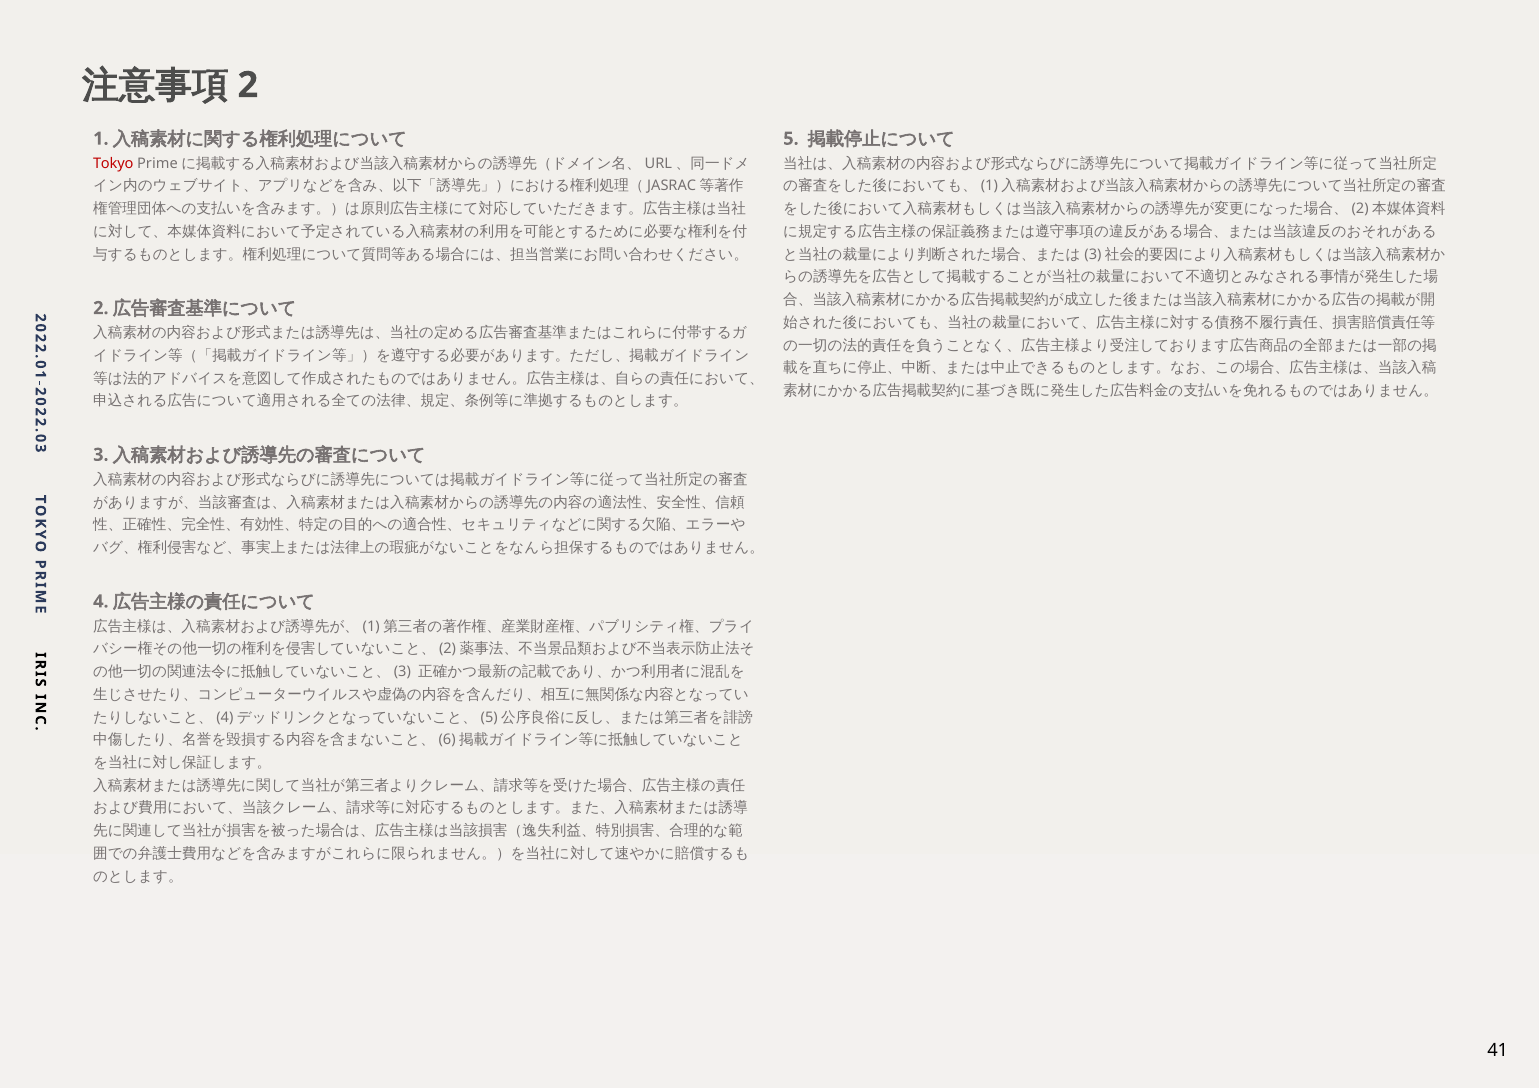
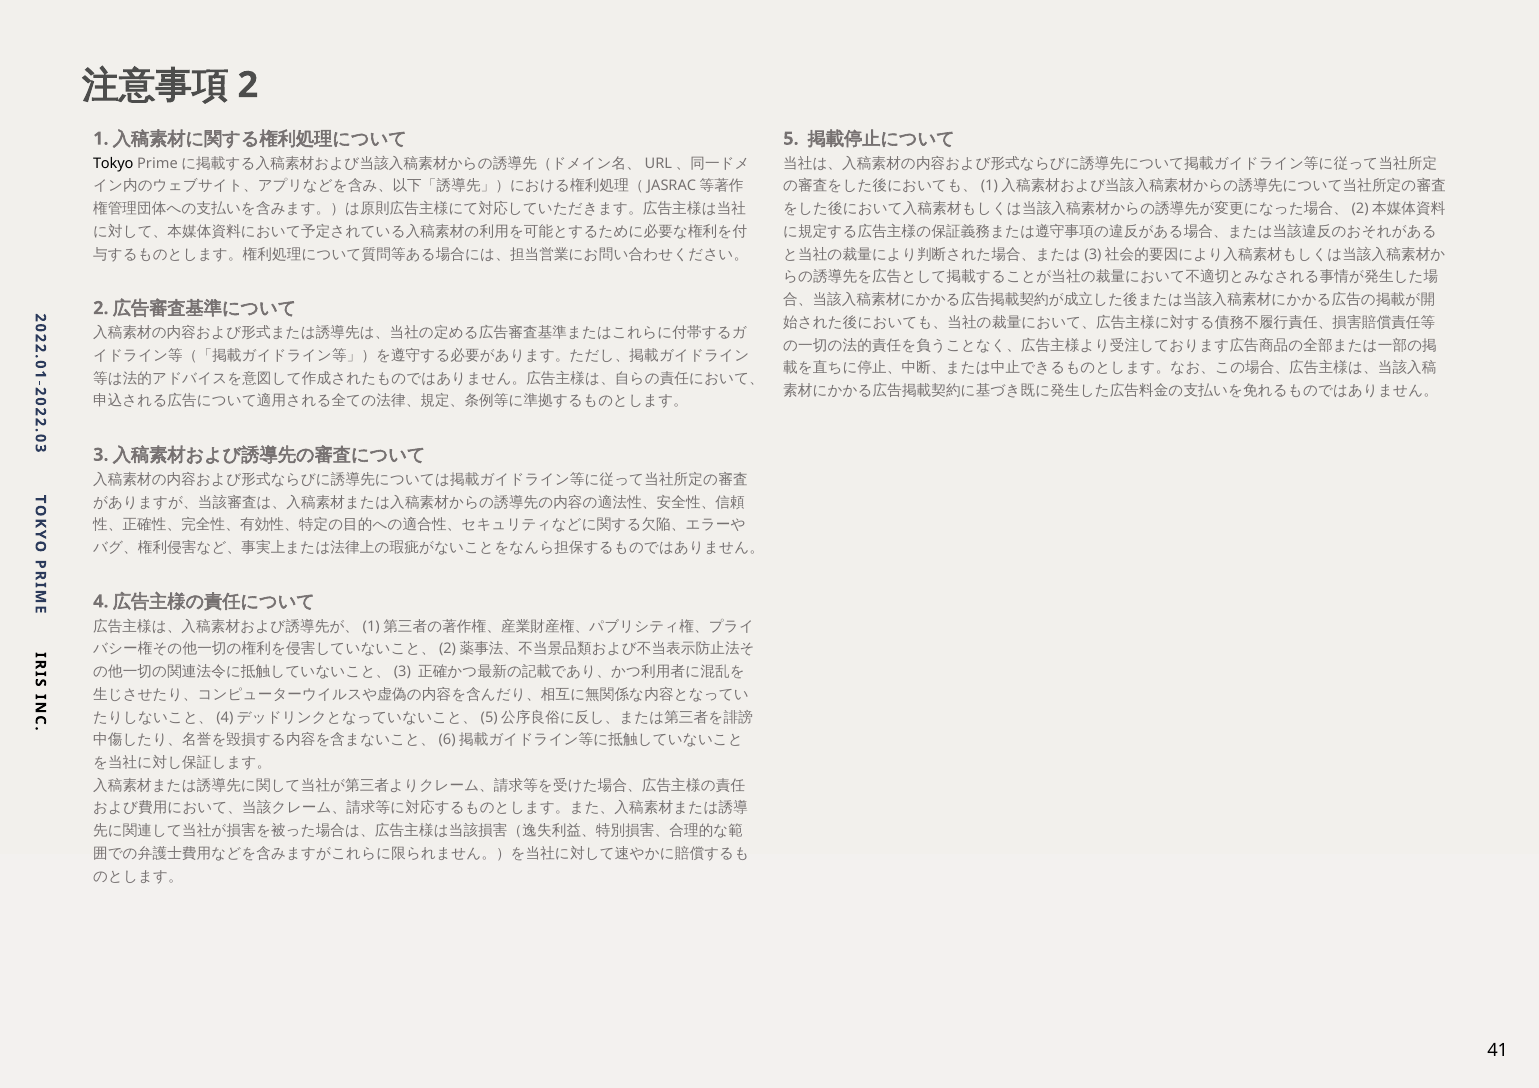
Tokyo colour: red -> black
